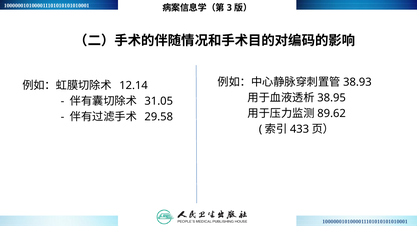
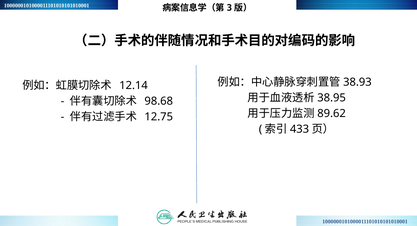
31.05: 31.05 -> 98.68
29.58: 29.58 -> 12.75
